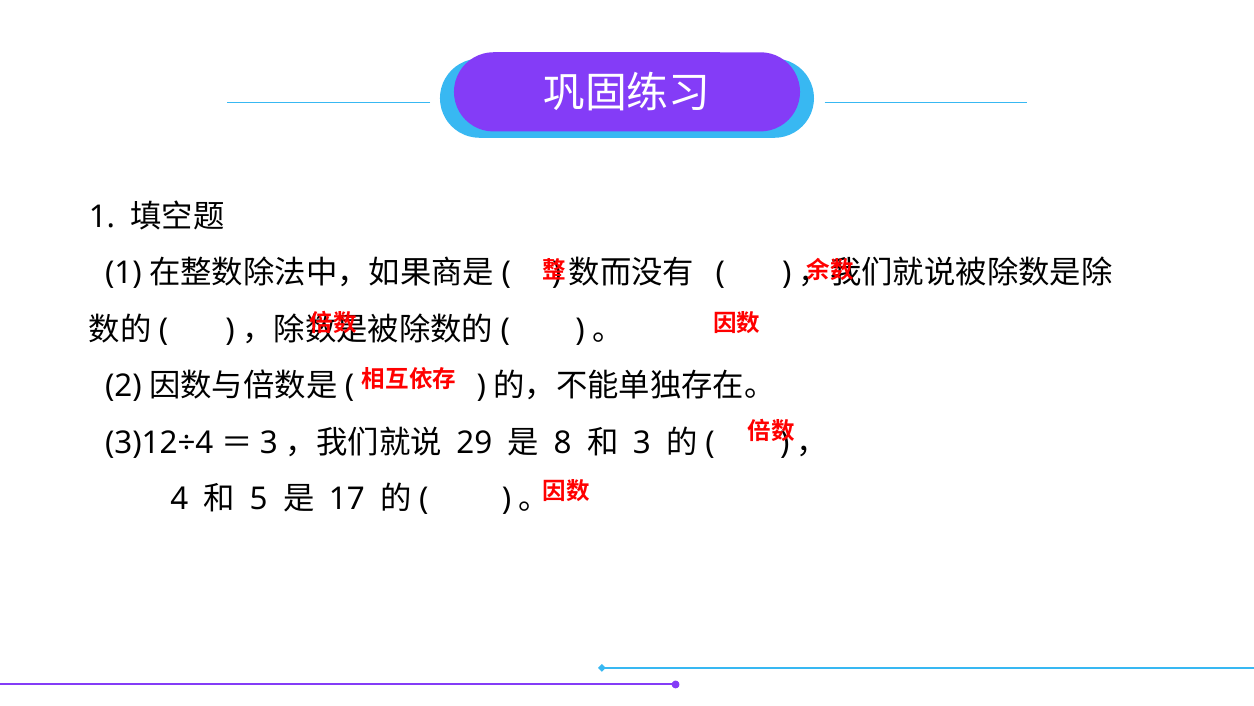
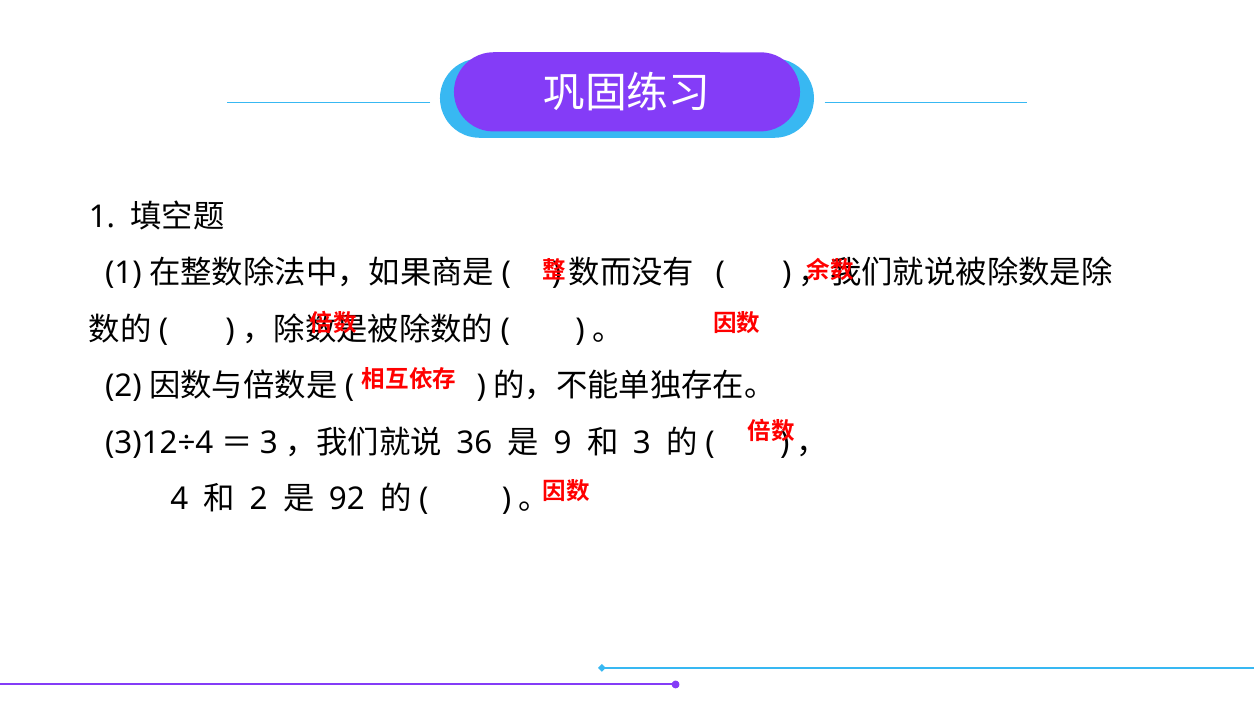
29: 29 -> 36
8: 8 -> 9
5 at (259, 499): 5 -> 2
17: 17 -> 92
